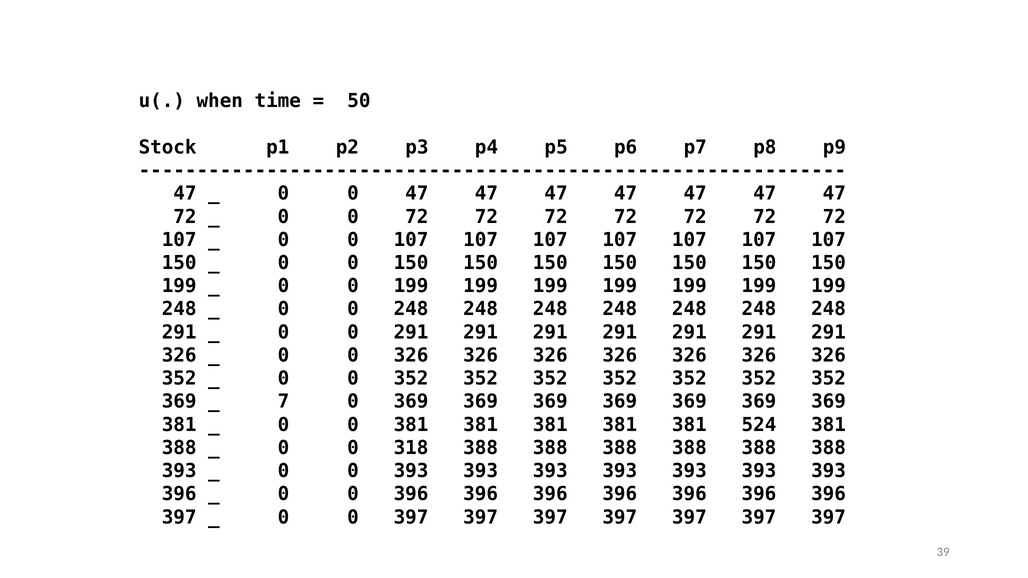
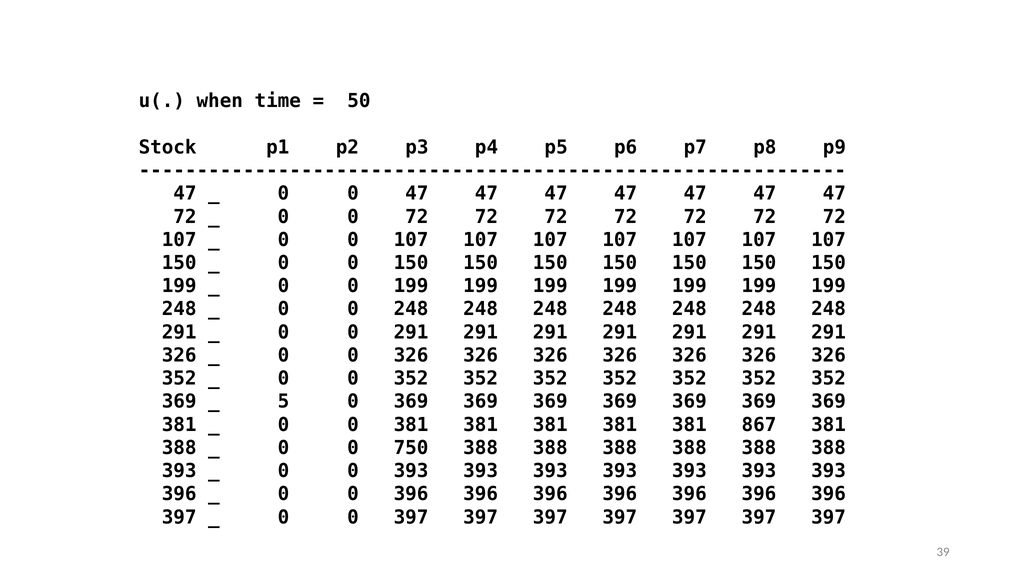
7: 7 -> 5
524: 524 -> 867
318: 318 -> 750
